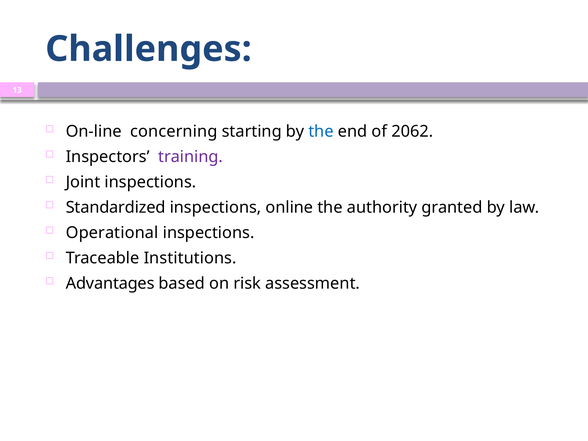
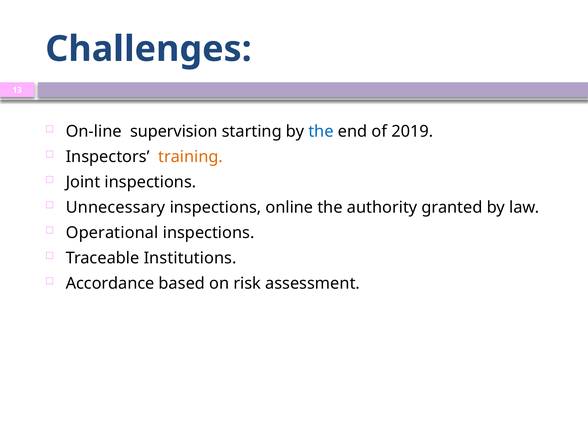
concerning: concerning -> supervision
2062: 2062 -> 2019
training colour: purple -> orange
Standardized: Standardized -> Unnecessary
Advantages: Advantages -> Accordance
